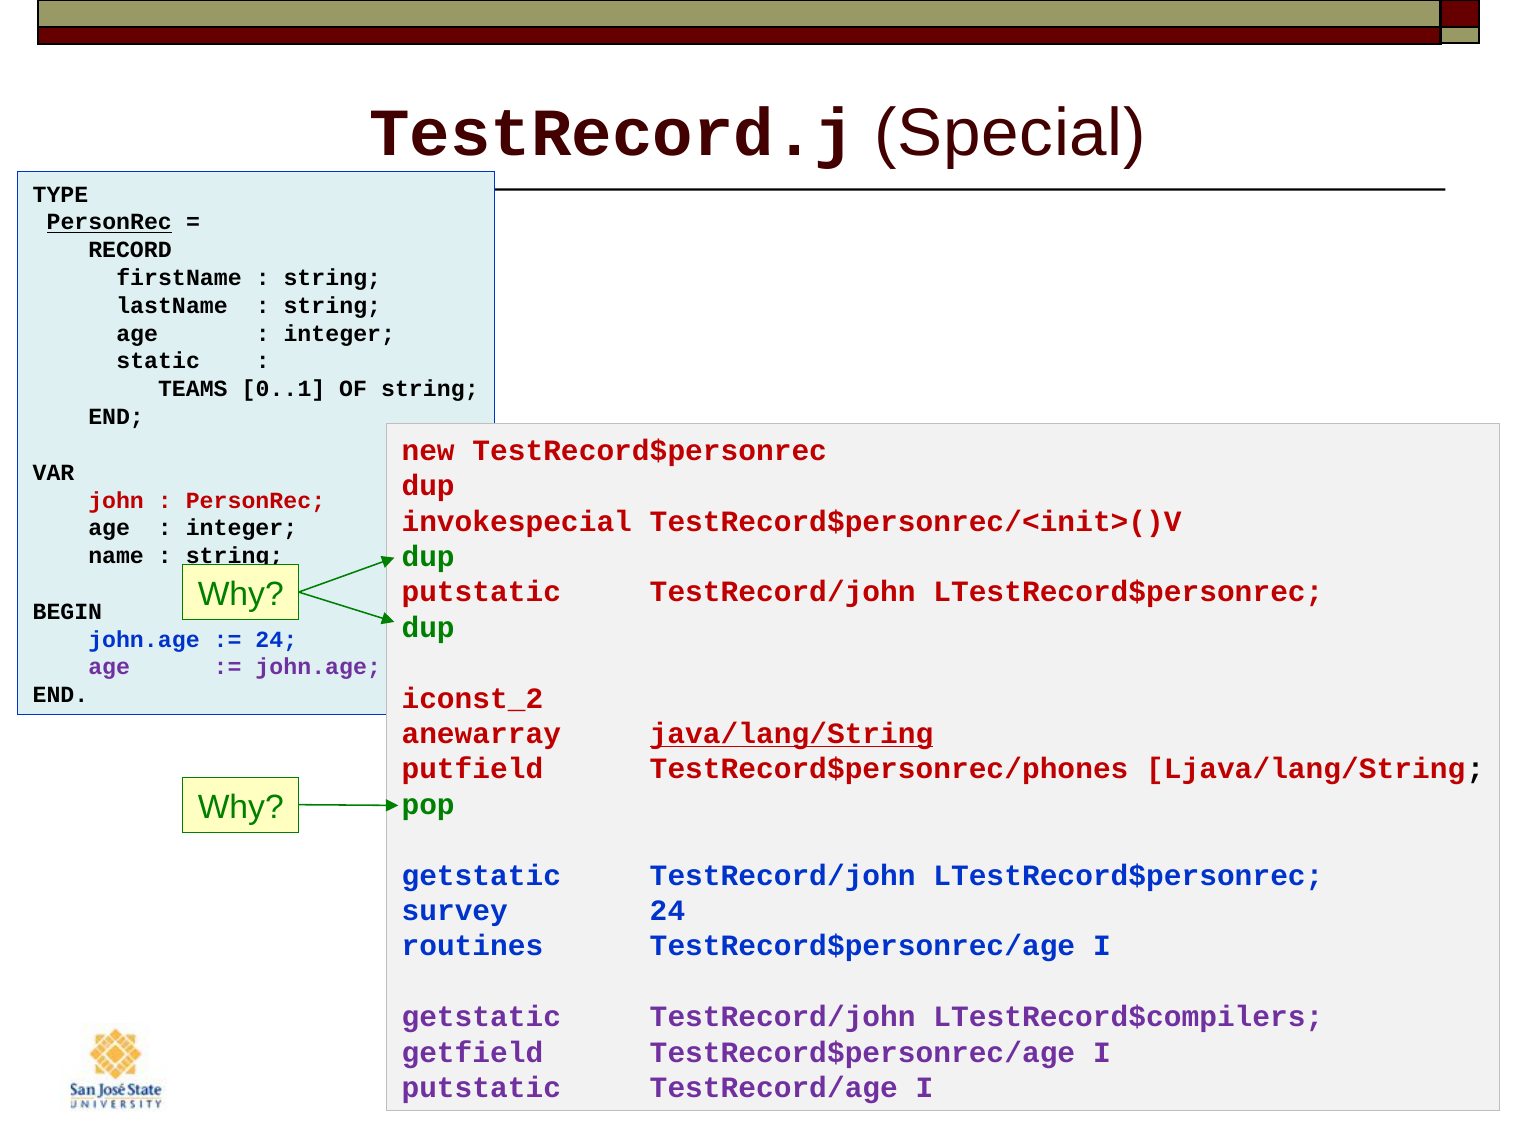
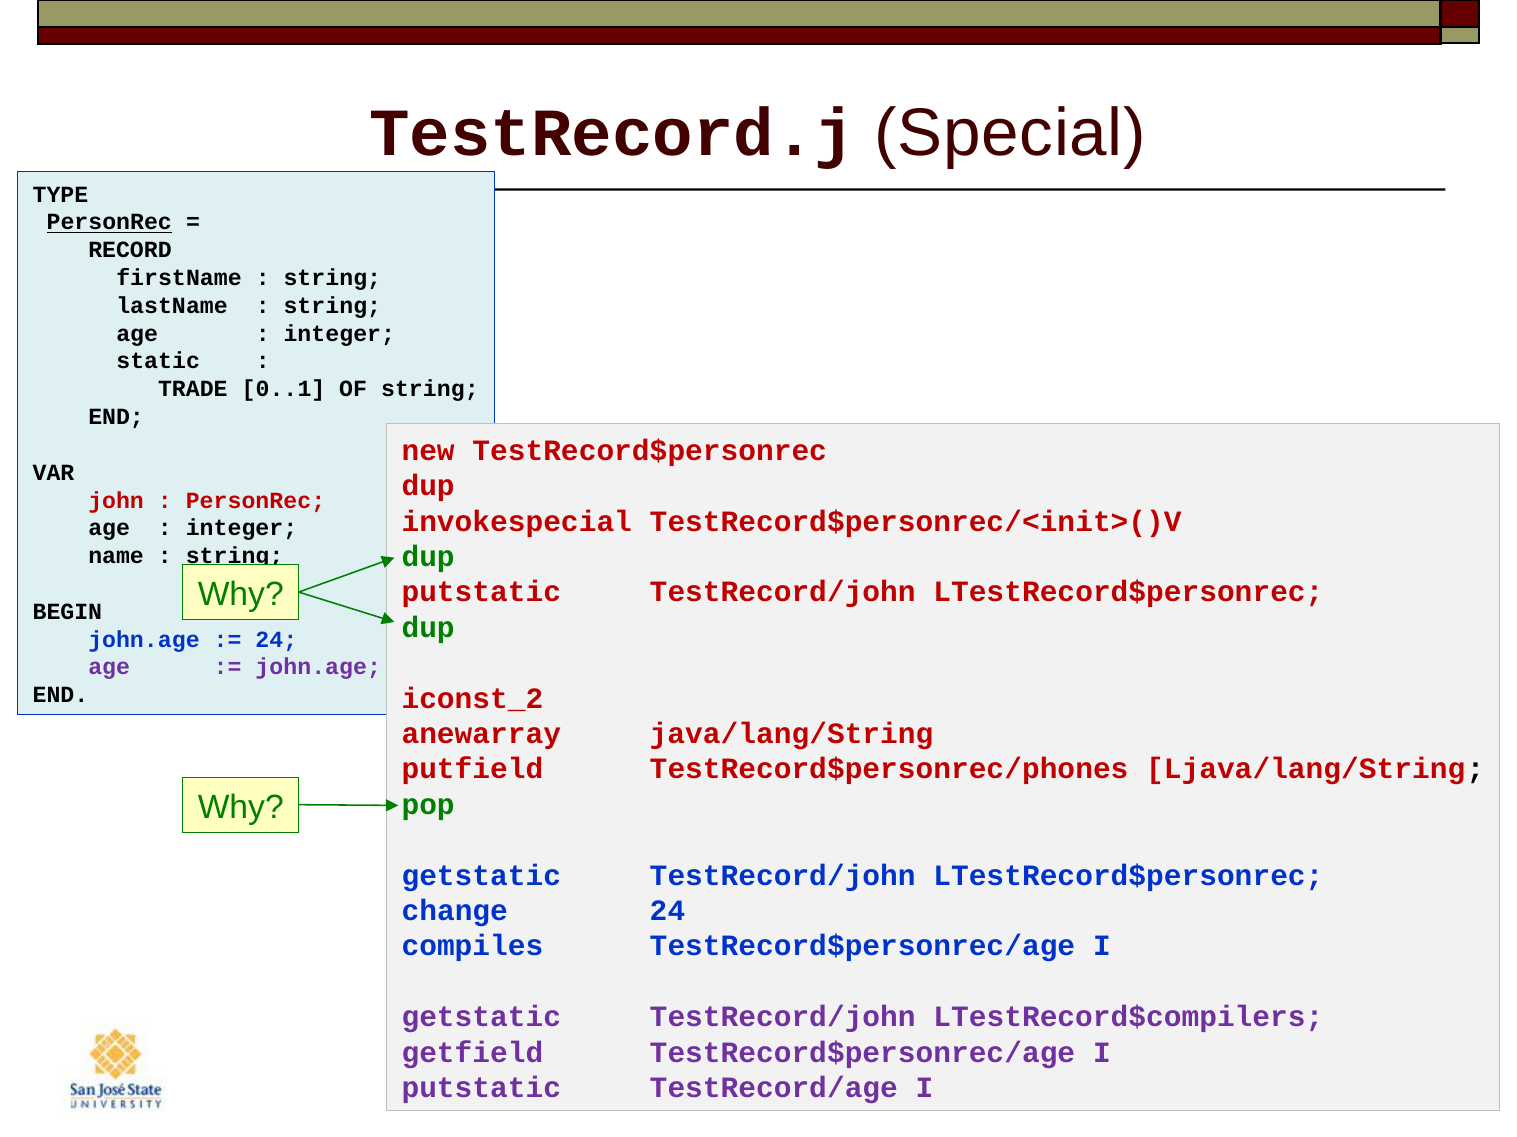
TEAMS: TEAMS -> TRADE
java/lang/String underline: present -> none
survey: survey -> change
routines: routines -> compiles
